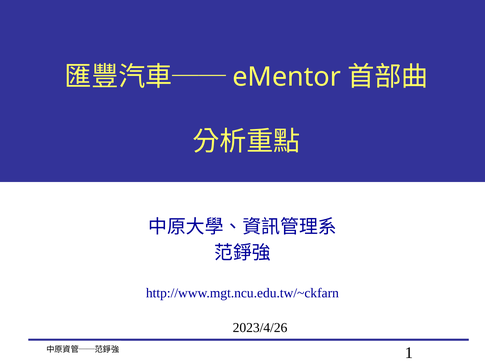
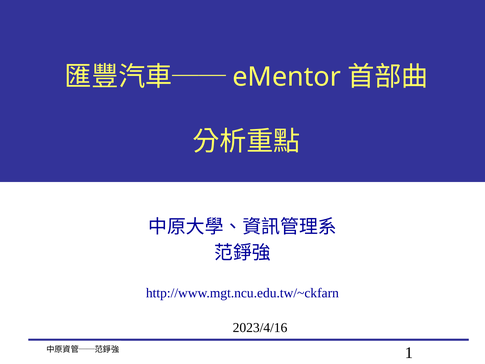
2023/4/26: 2023/4/26 -> 2023/4/16
